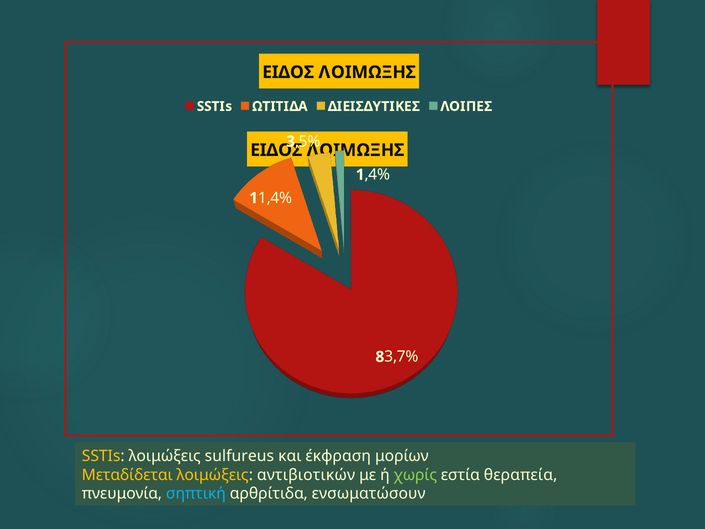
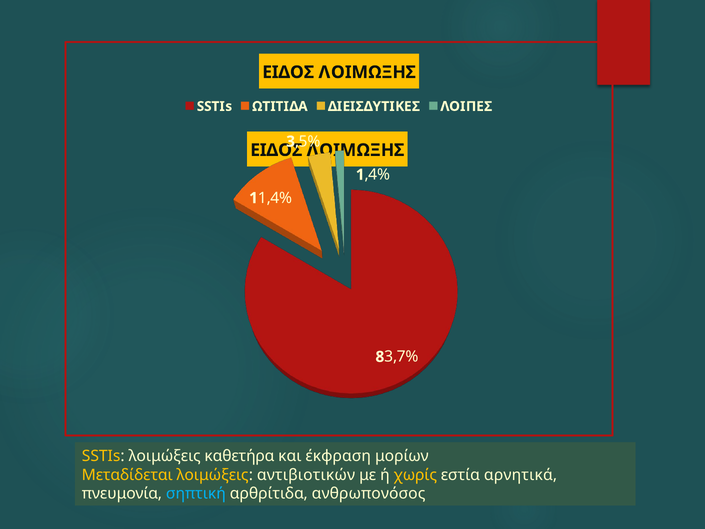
sulfureus: sulfureus -> καθετήρα
χωρίς colour: light green -> yellow
θεραπεία: θεραπεία -> αρνητικά
ενσωματώσουν: ενσωματώσουν -> ανθρωπονόσος
